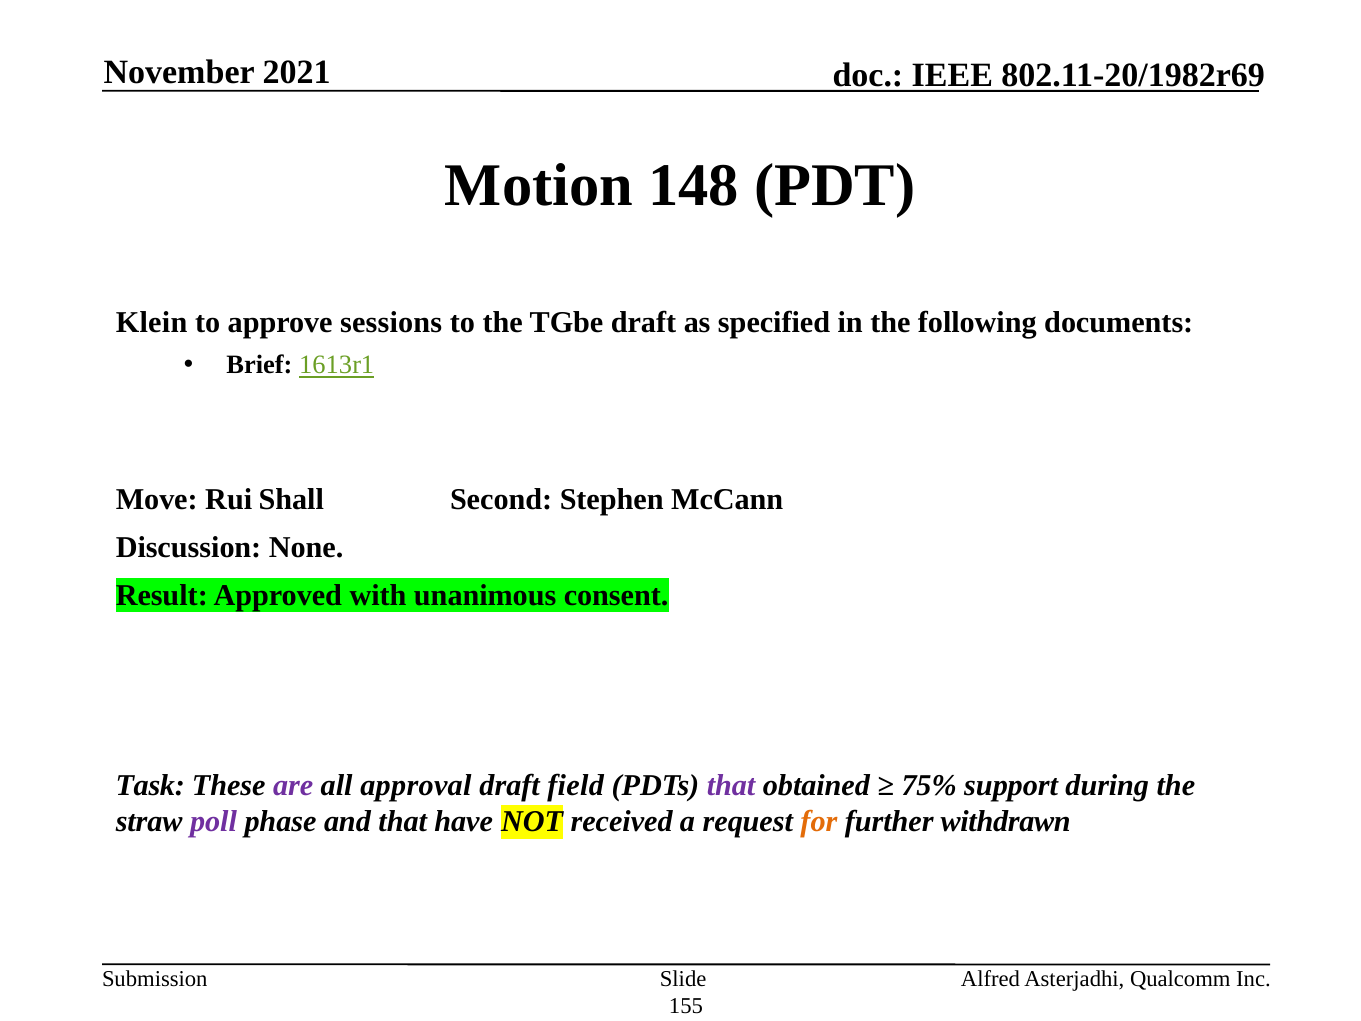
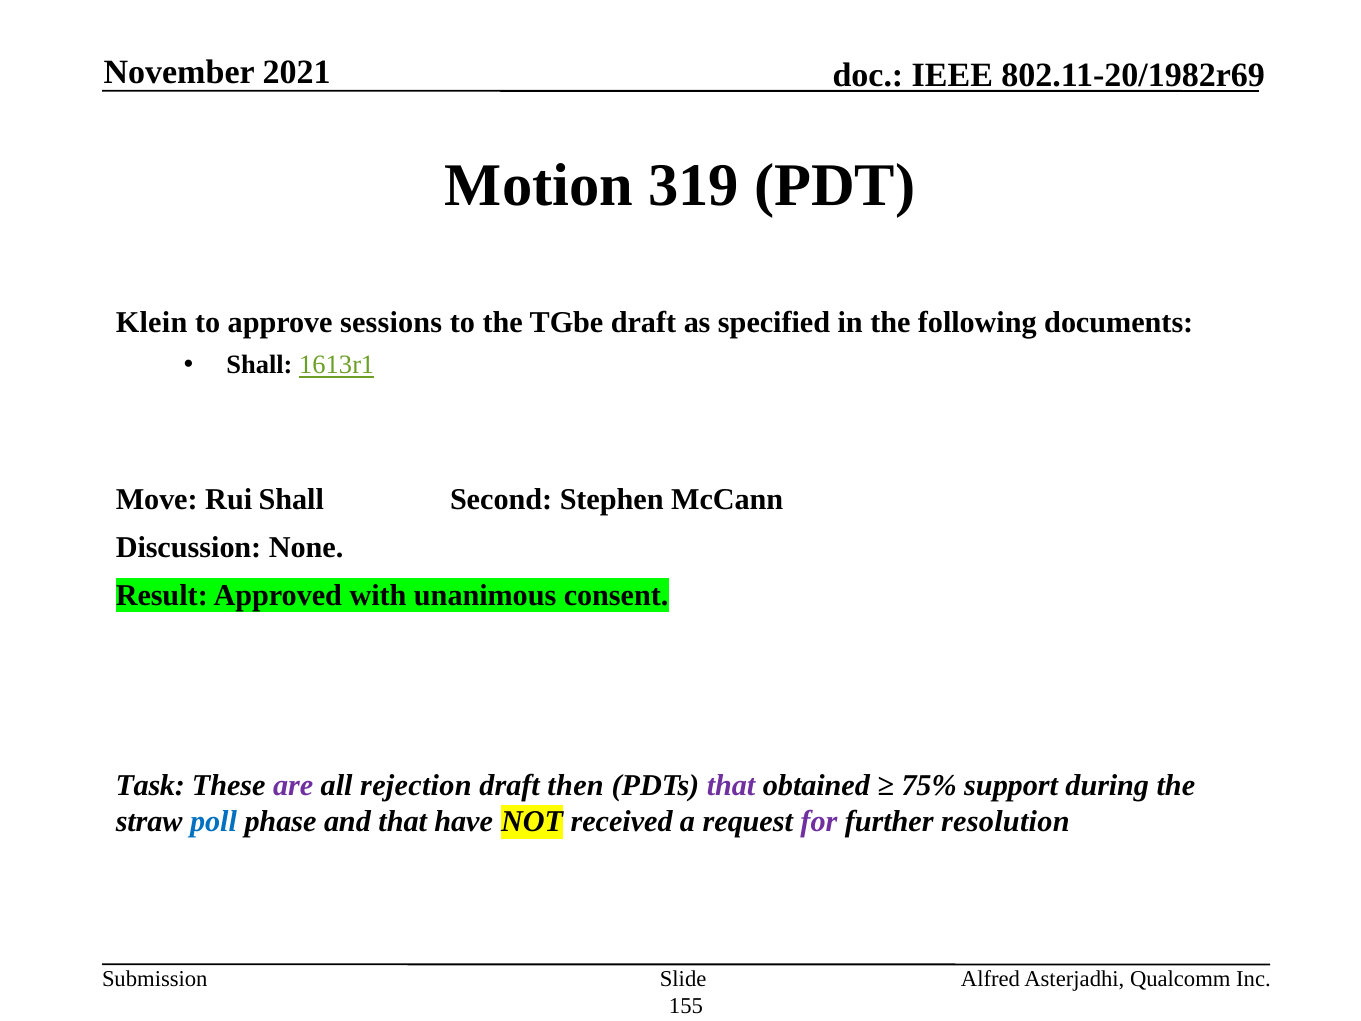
148: 148 -> 319
Brief at (259, 365): Brief -> Shall
approval: approval -> rejection
field: field -> then
poll colour: purple -> blue
for colour: orange -> purple
withdrawn: withdrawn -> resolution
